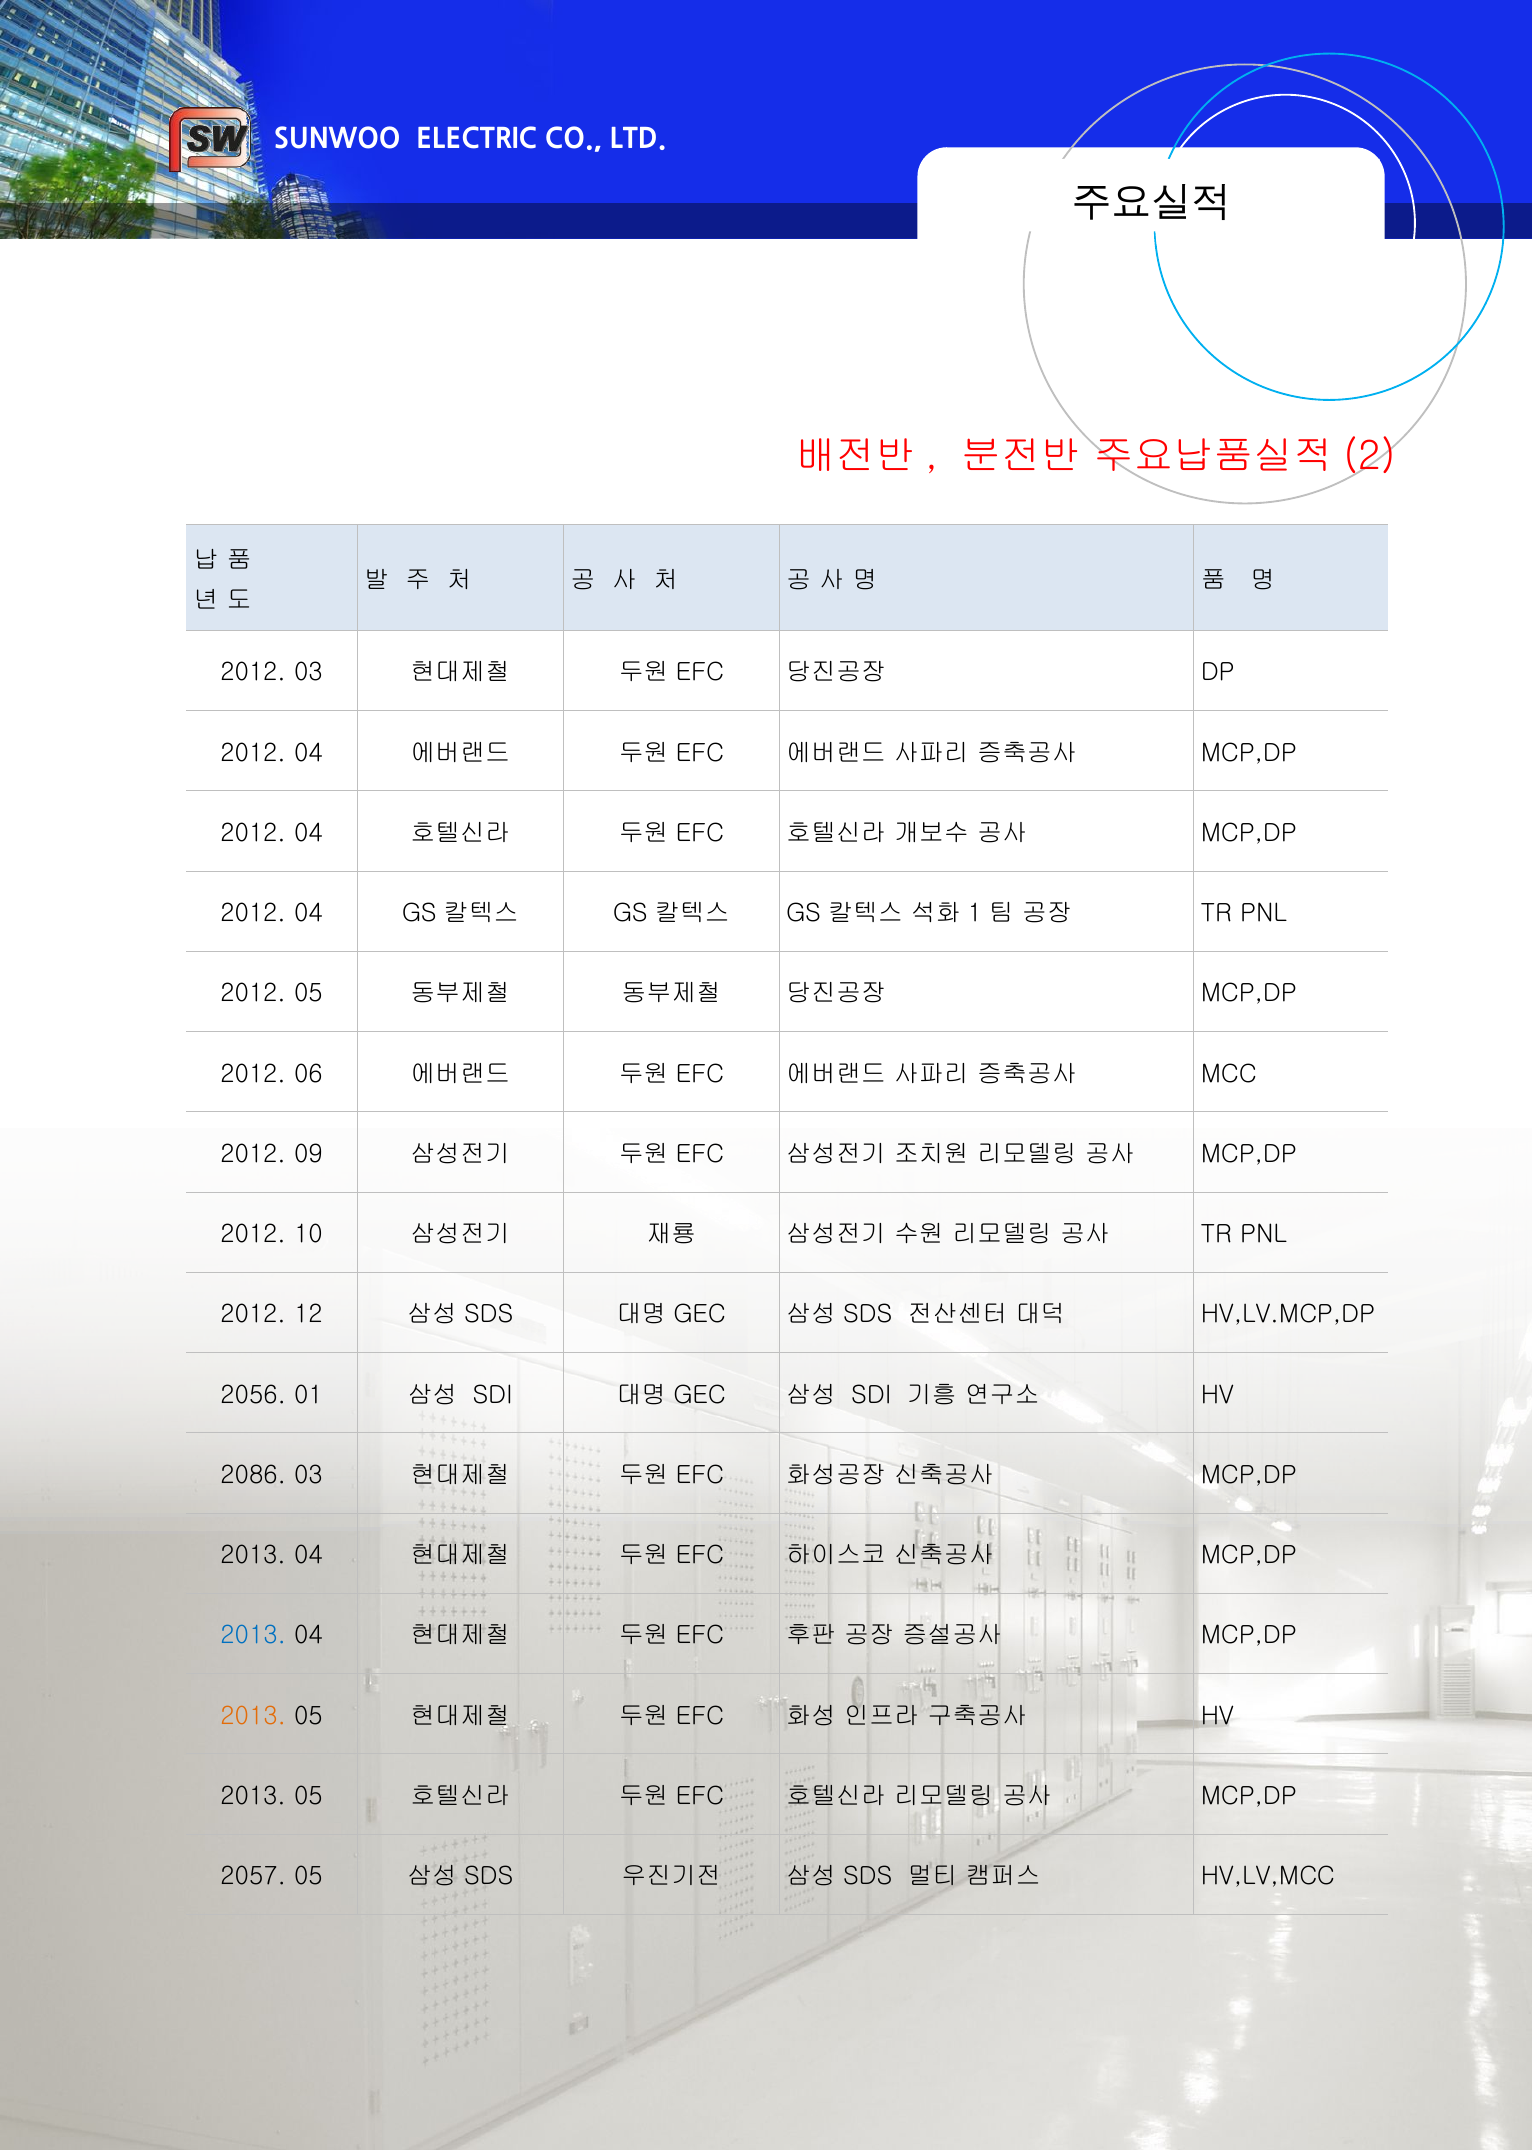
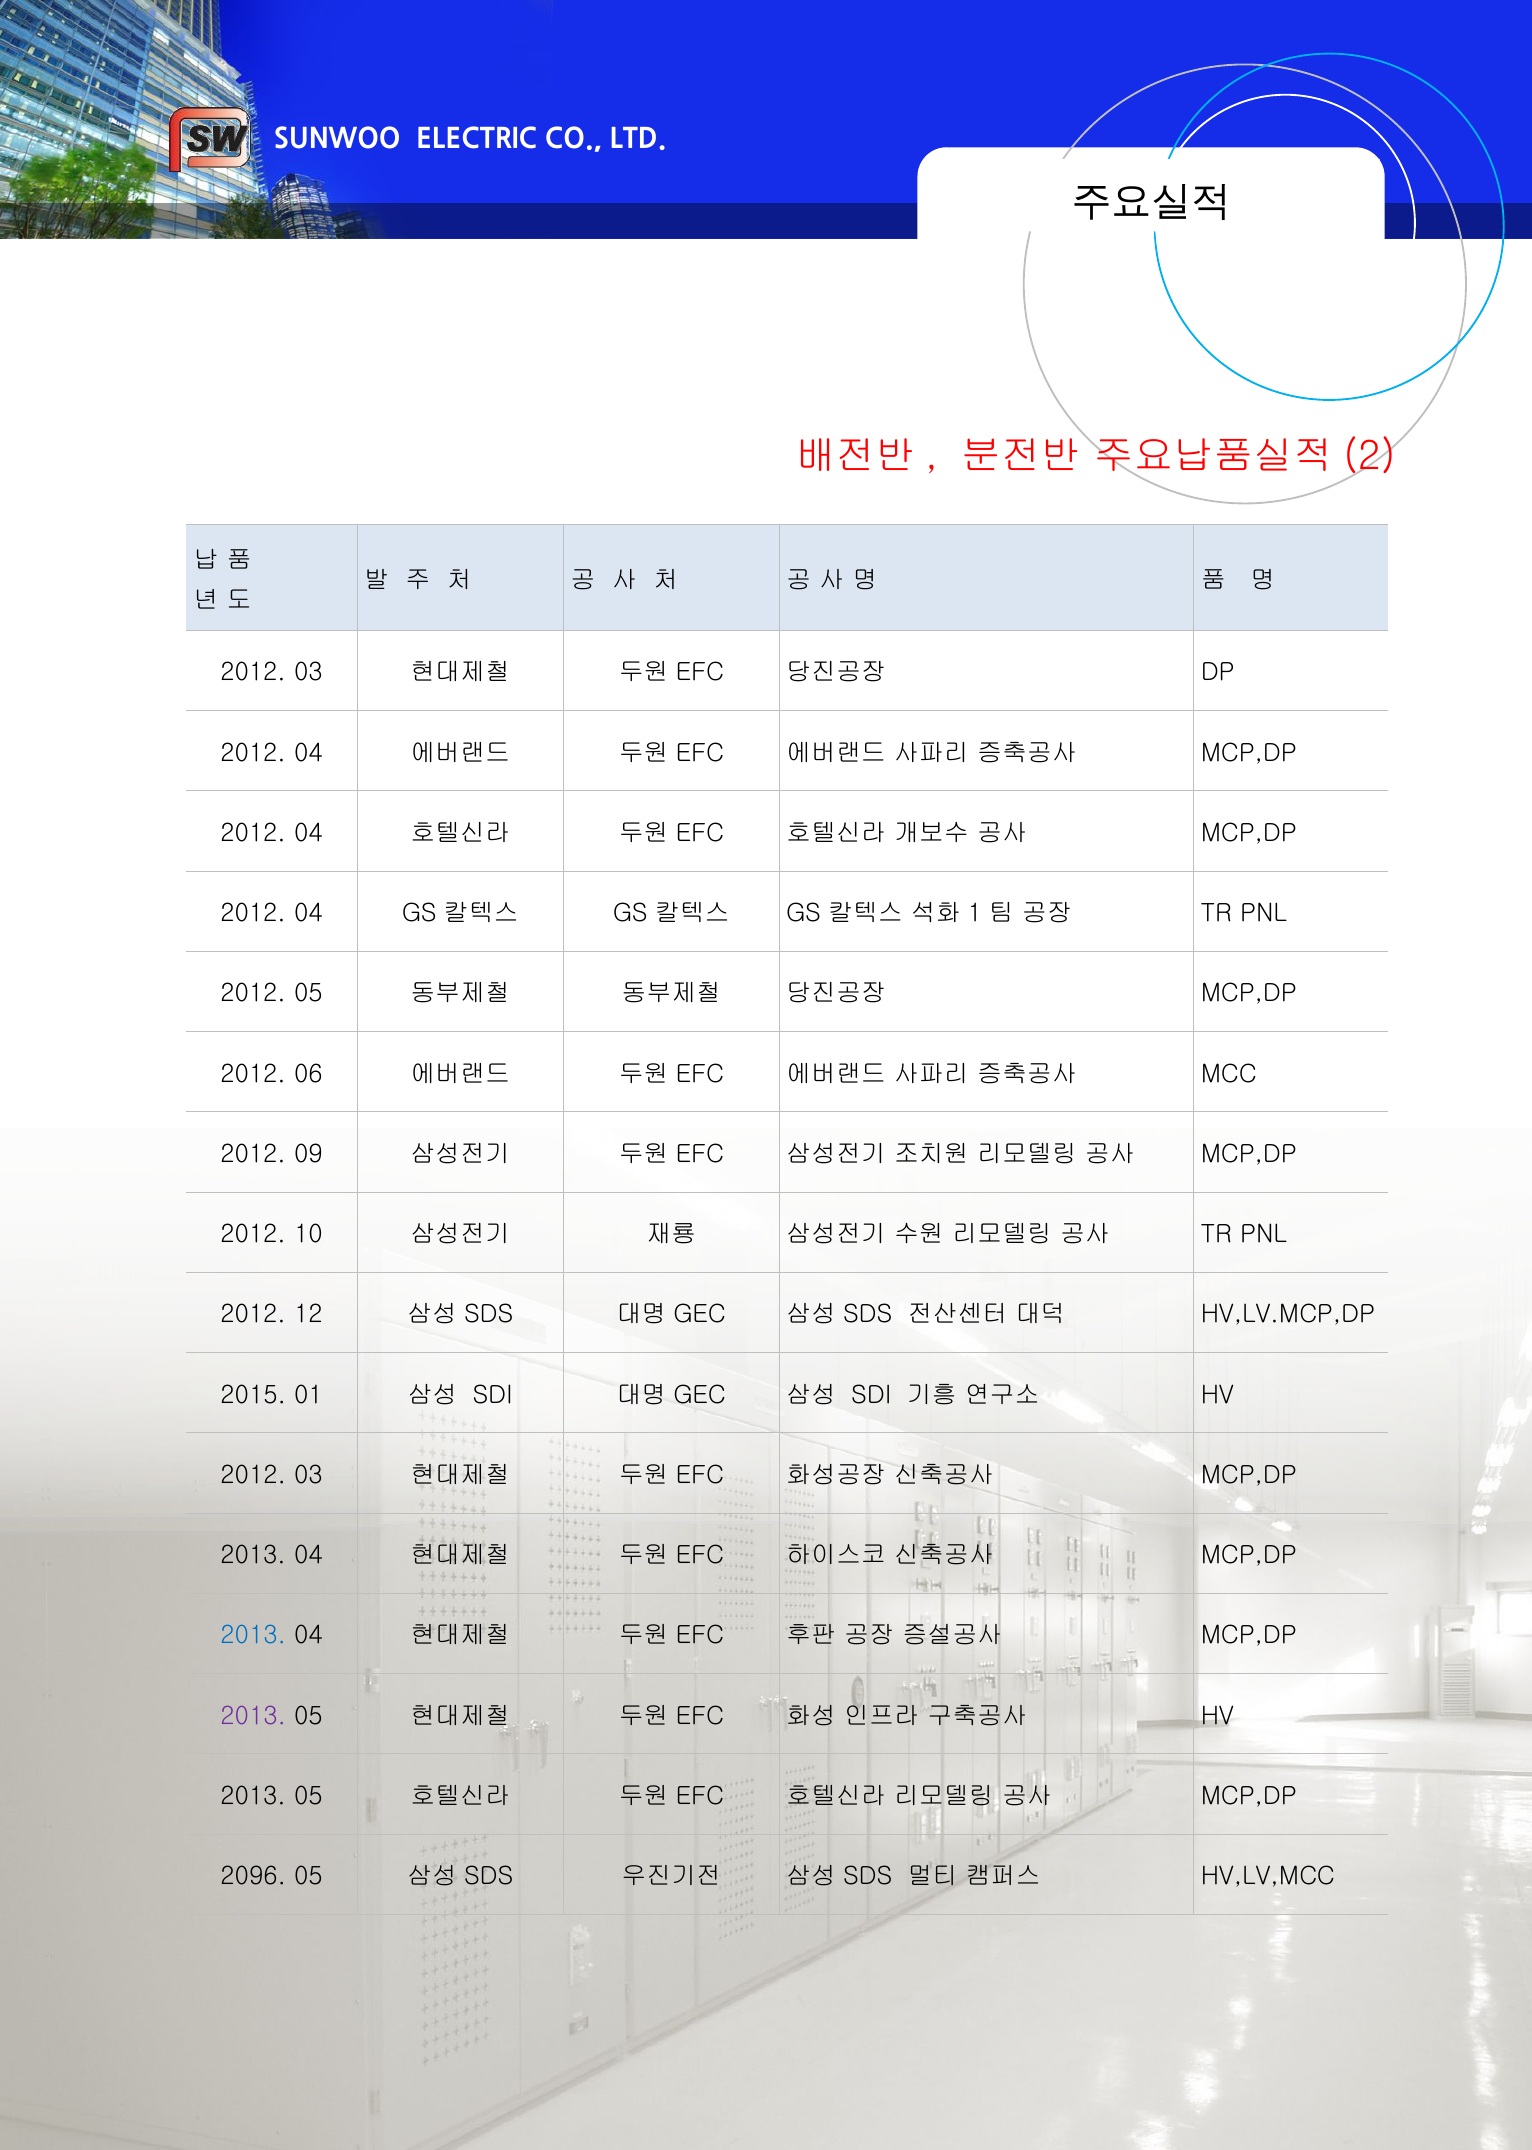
2056: 2056 -> 2015
2086 at (253, 1474): 2086 -> 2012
2013 at (253, 1715) colour: orange -> purple
2057: 2057 -> 2096
